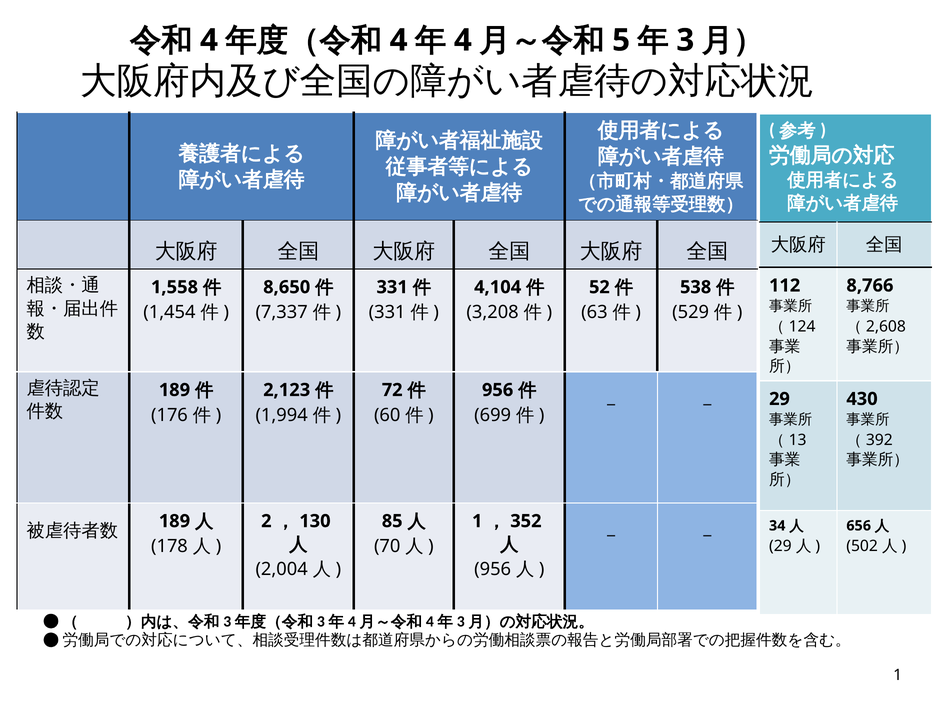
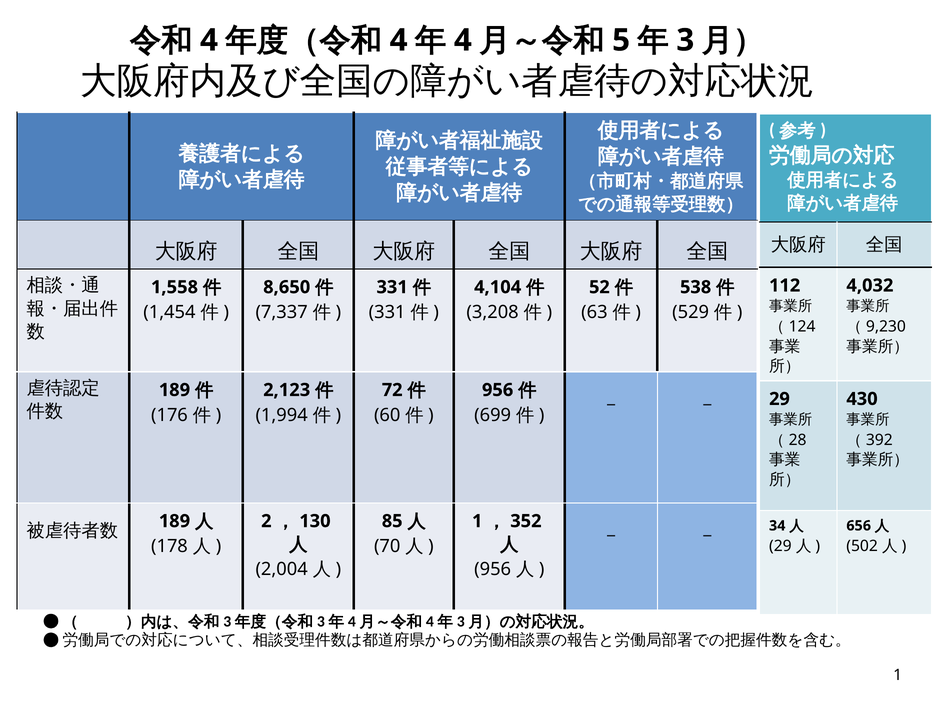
8,766: 8,766 -> 4,032
2,608: 2,608 -> 9,230
13: 13 -> 28
